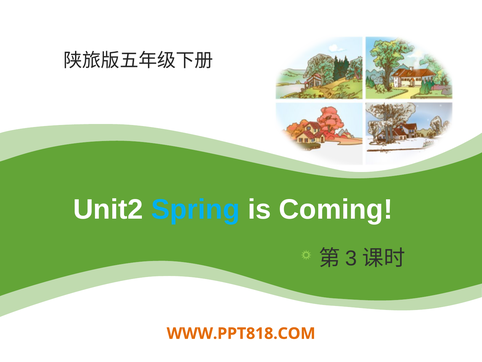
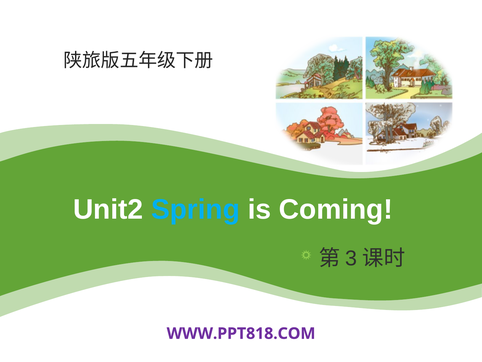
WWW.PPT818.COM colour: orange -> purple
